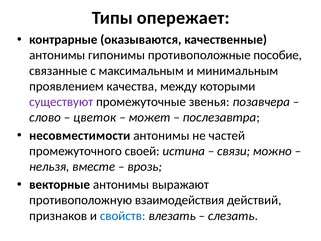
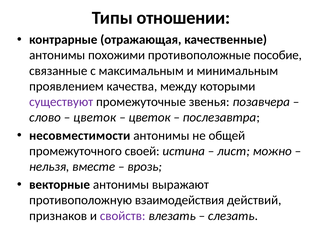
опережает: опережает -> отношении
оказываются: оказываются -> отражающая
гипонимы: гипонимы -> похожими
может at (150, 117): может -> цветок
частей: частей -> общей
связи: связи -> лист
свойств colour: blue -> purple
